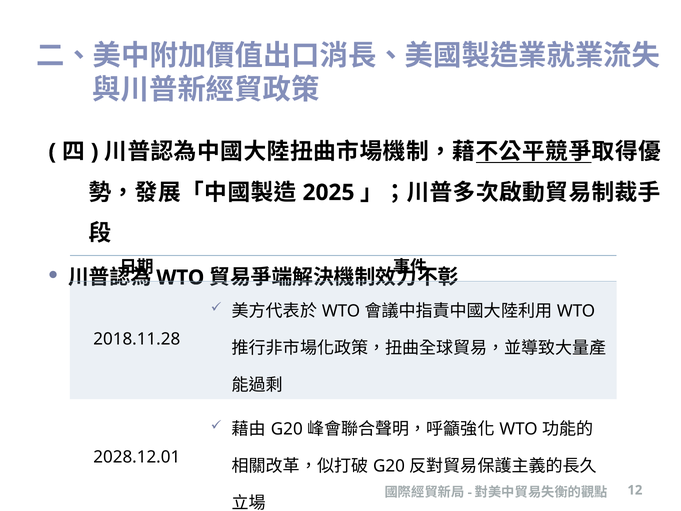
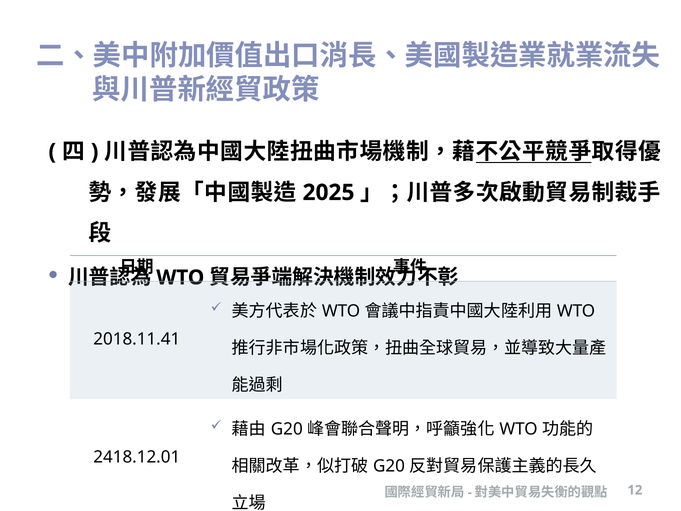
2018.11.28: 2018.11.28 -> 2018.11.41
2028.12.01: 2028.12.01 -> 2418.12.01
